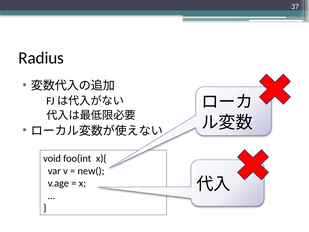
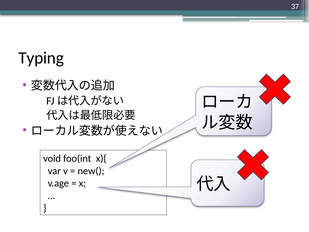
Radius: Radius -> Typing
